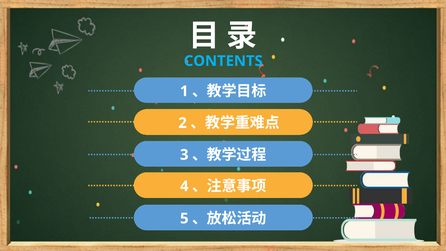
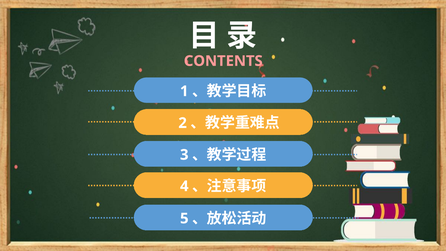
CONTENTS colour: light blue -> pink
